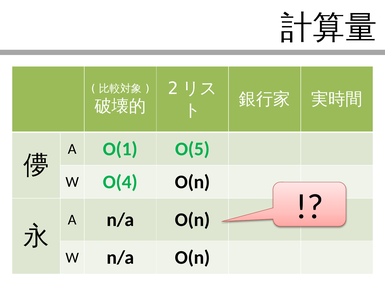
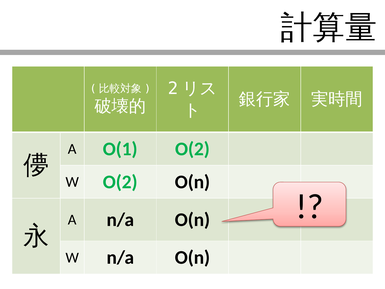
O(1 O(5: O(5 -> O(2
W O(4: O(4 -> O(2
